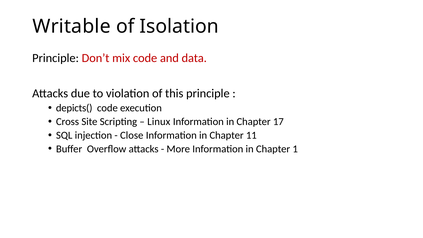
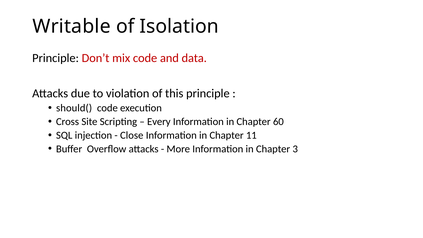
depicts(: depicts( -> should(
Linux: Linux -> Every
17: 17 -> 60
1: 1 -> 3
